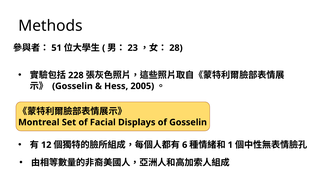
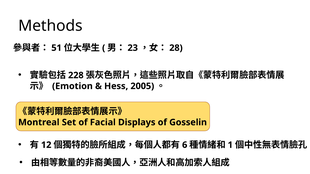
Gosselin at (72, 86): Gosselin -> Emotion
